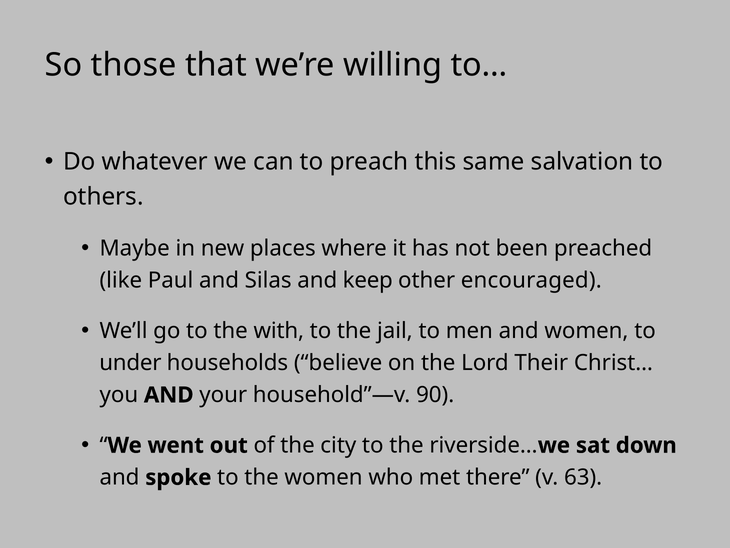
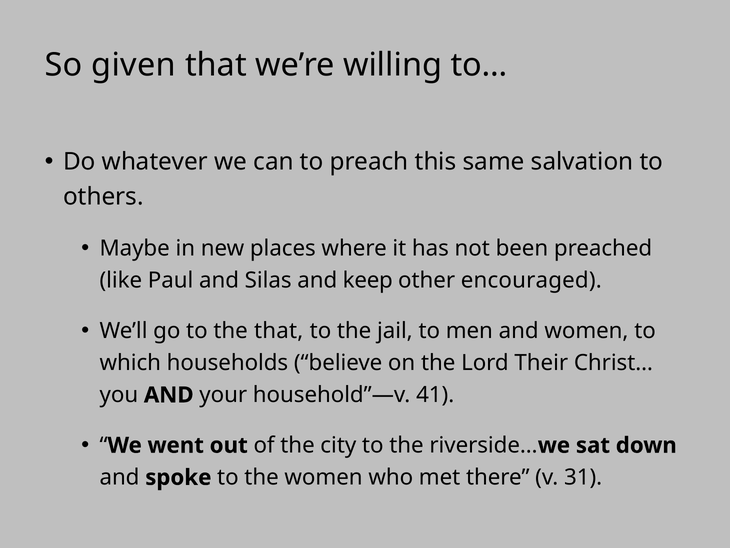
those: those -> given
the with: with -> that
under: under -> which
90: 90 -> 41
63: 63 -> 31
